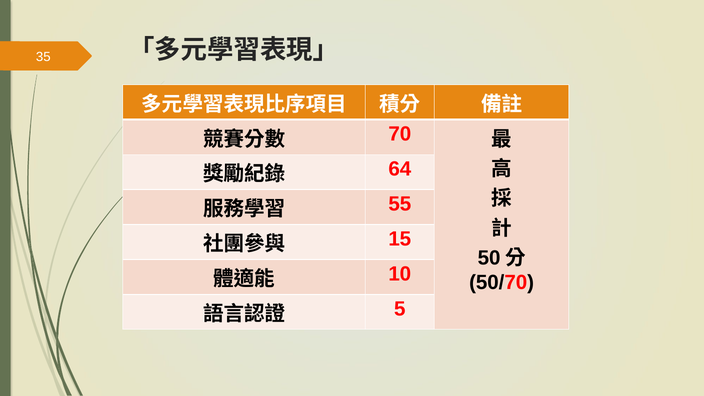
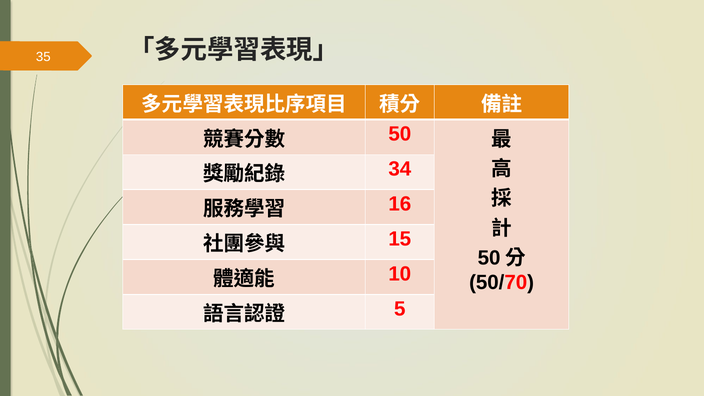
70 at (400, 134): 70 -> 50
64: 64 -> 34
55: 55 -> 16
